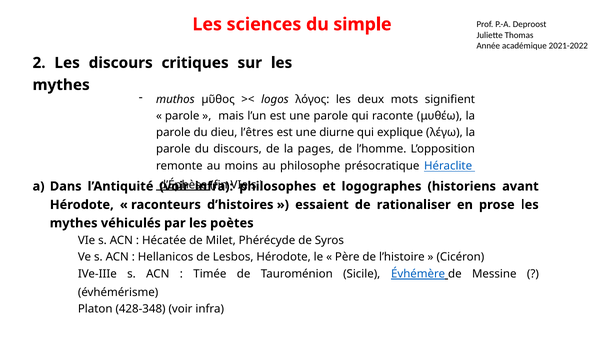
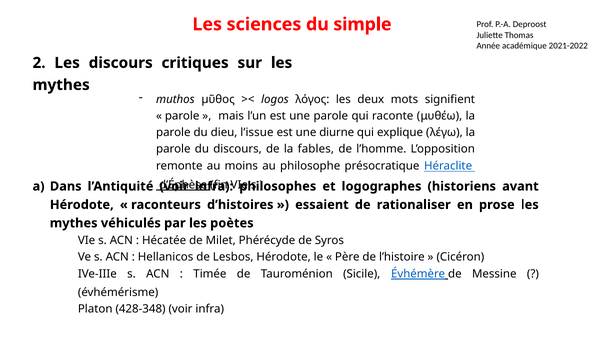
l’êtres: l’êtres -> l’issue
pages: pages -> fables
